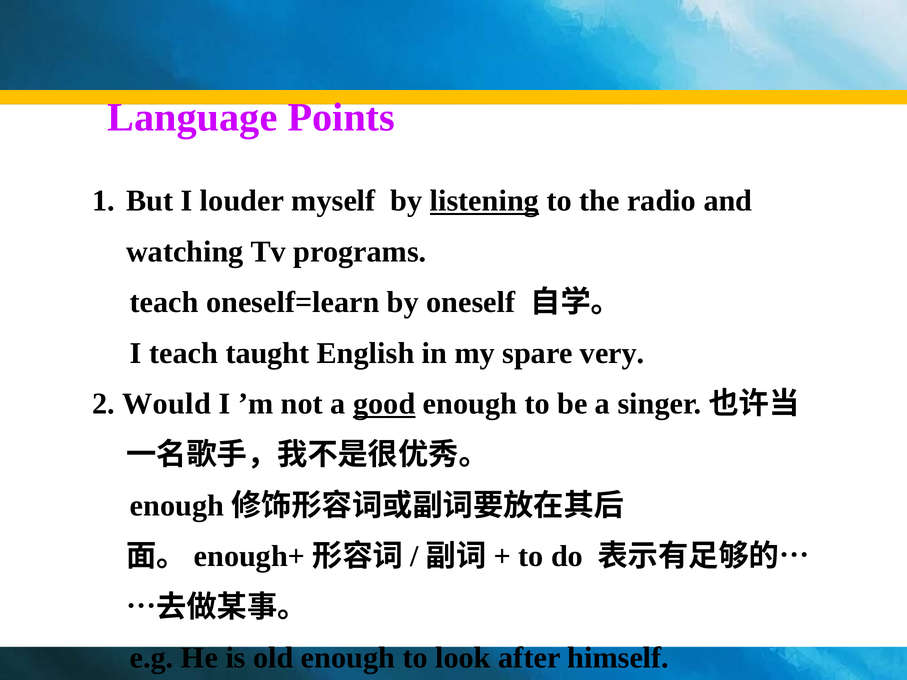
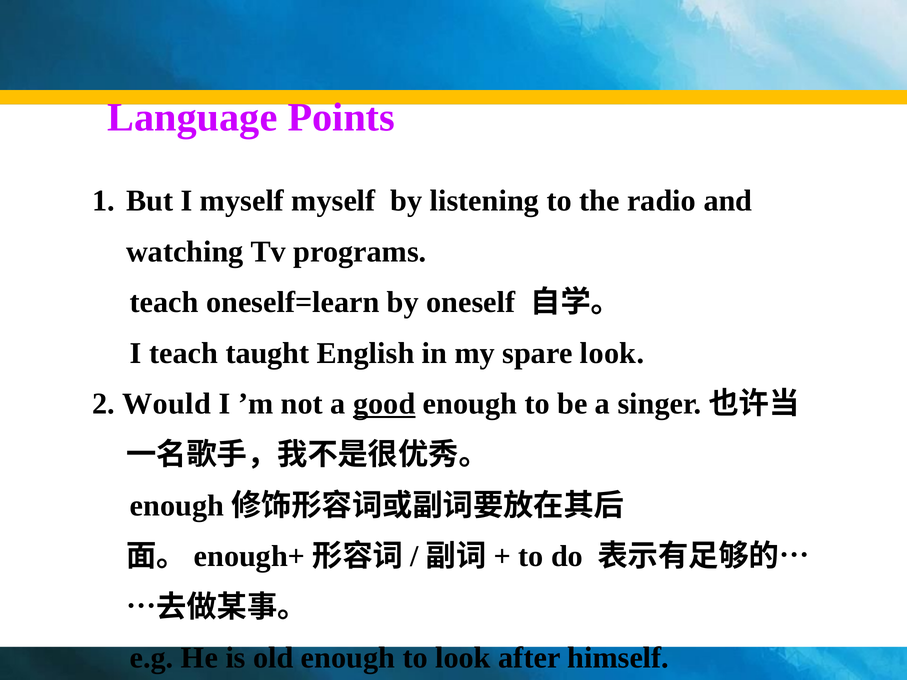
I louder: louder -> myself
listening underline: present -> none
spare very: very -> look
